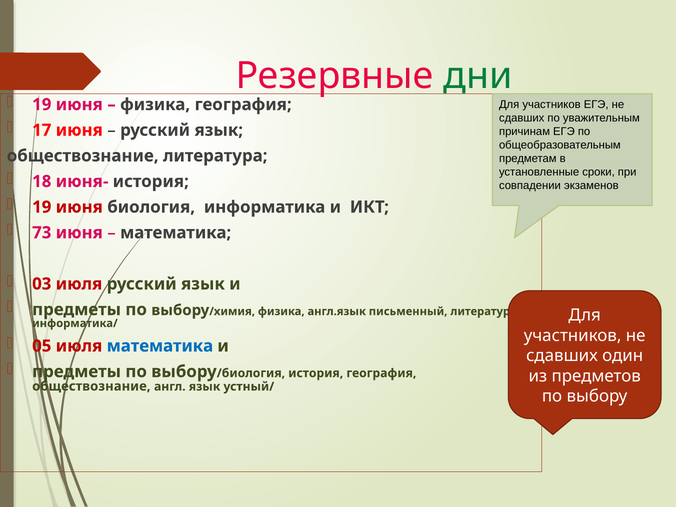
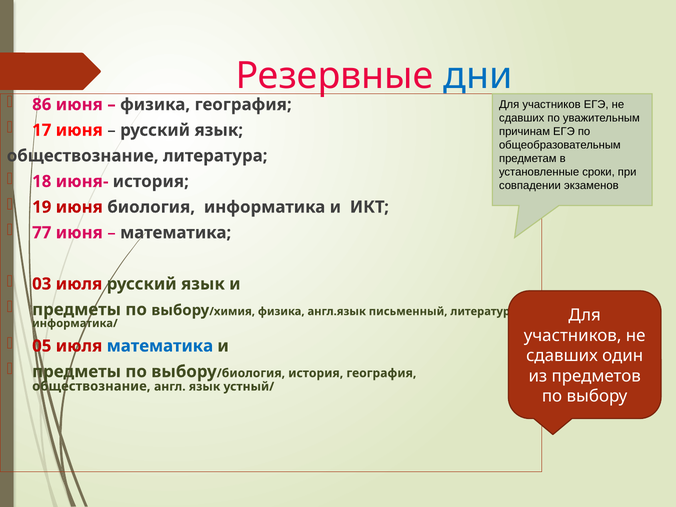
дни colour: green -> blue
19 at (42, 105): 19 -> 86
73: 73 -> 77
